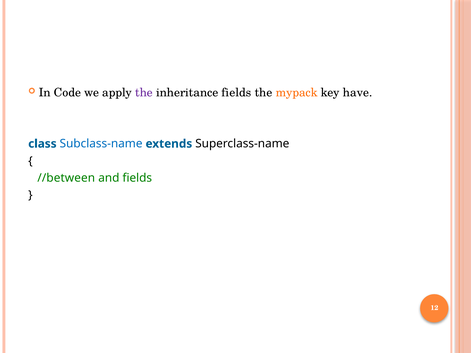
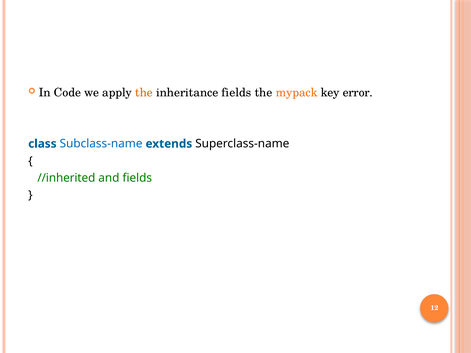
the at (144, 93) colour: purple -> orange
have: have -> error
//between: //between -> //inherited
